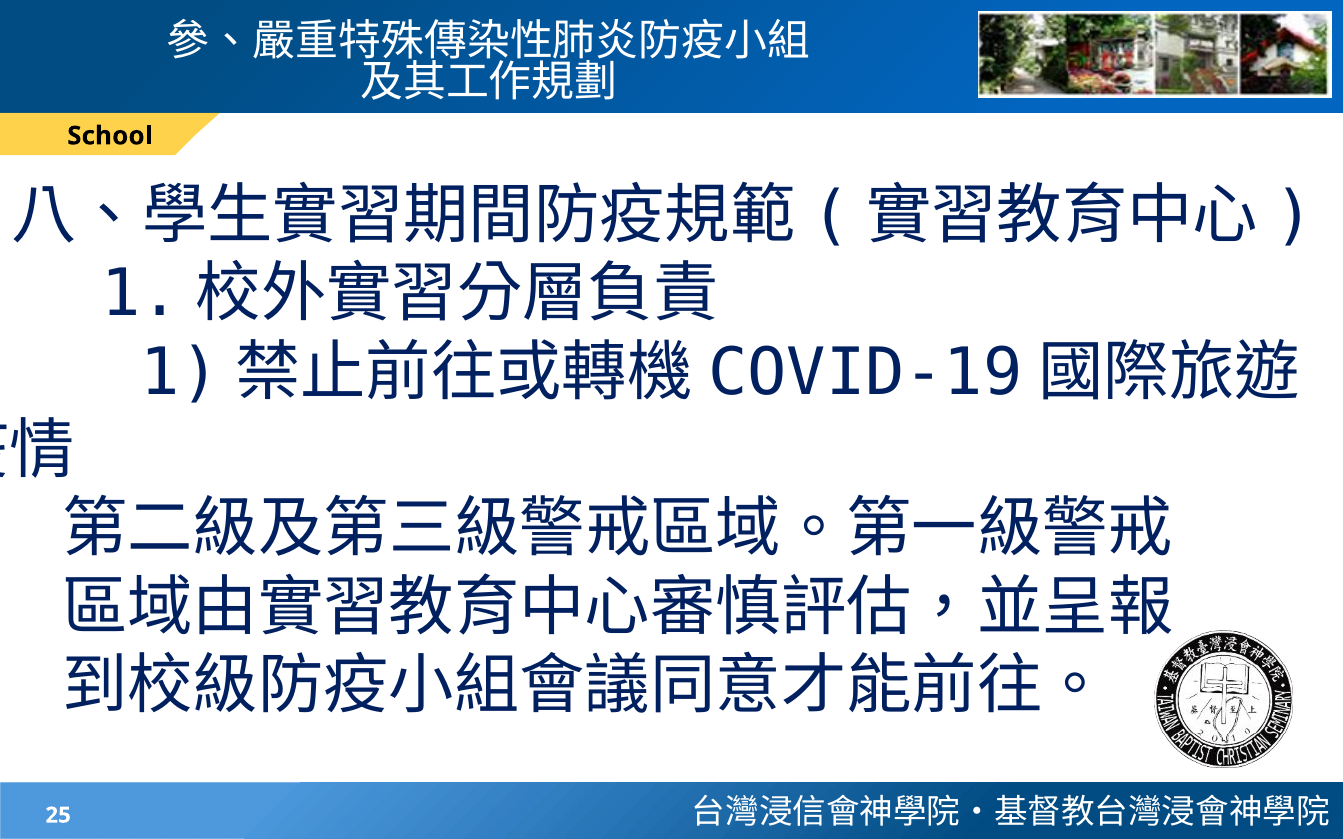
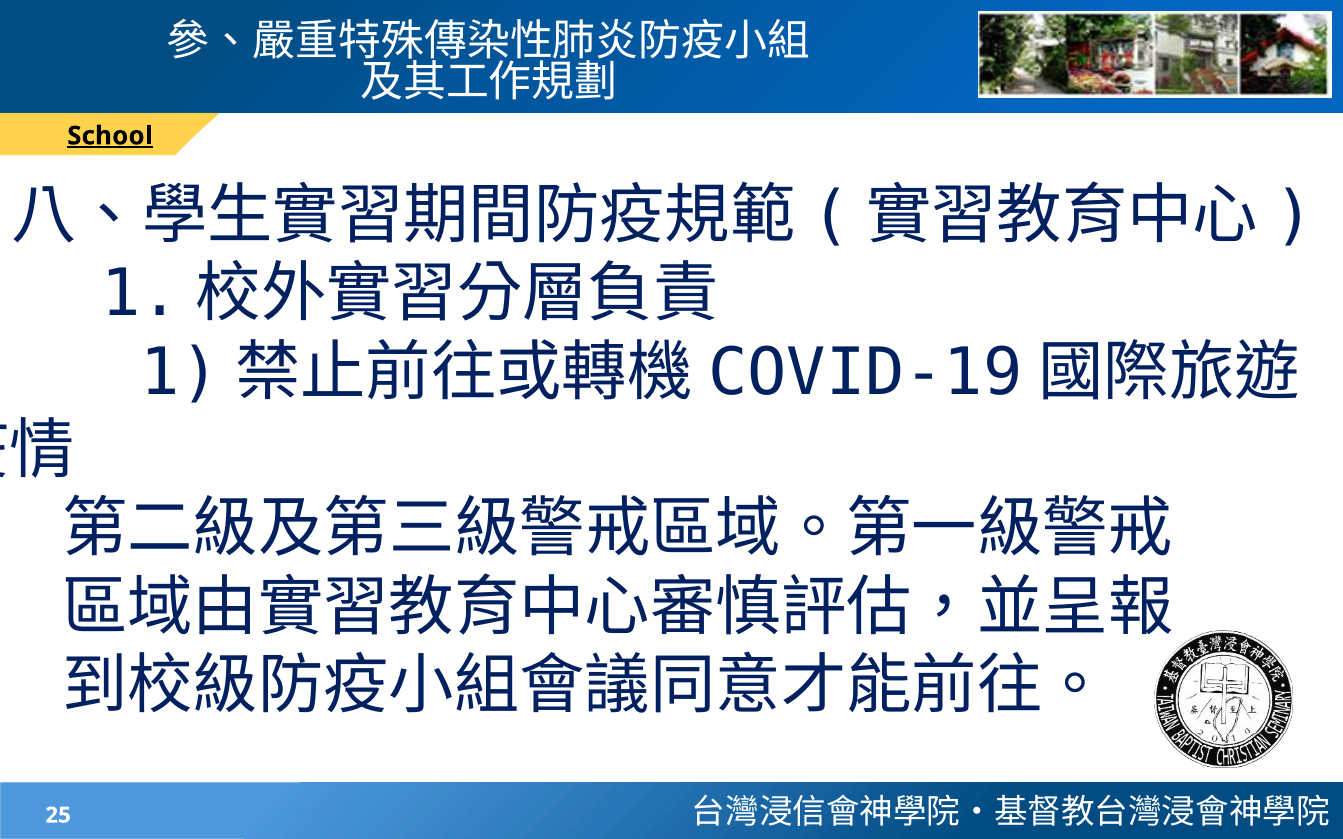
School underline: none -> present
